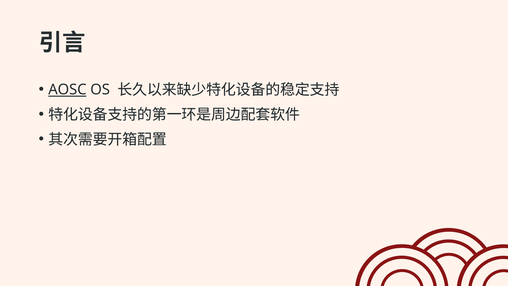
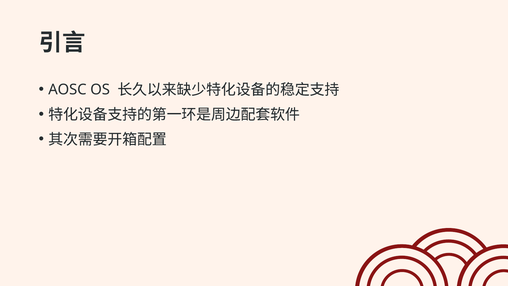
AOSC underline: present -> none
